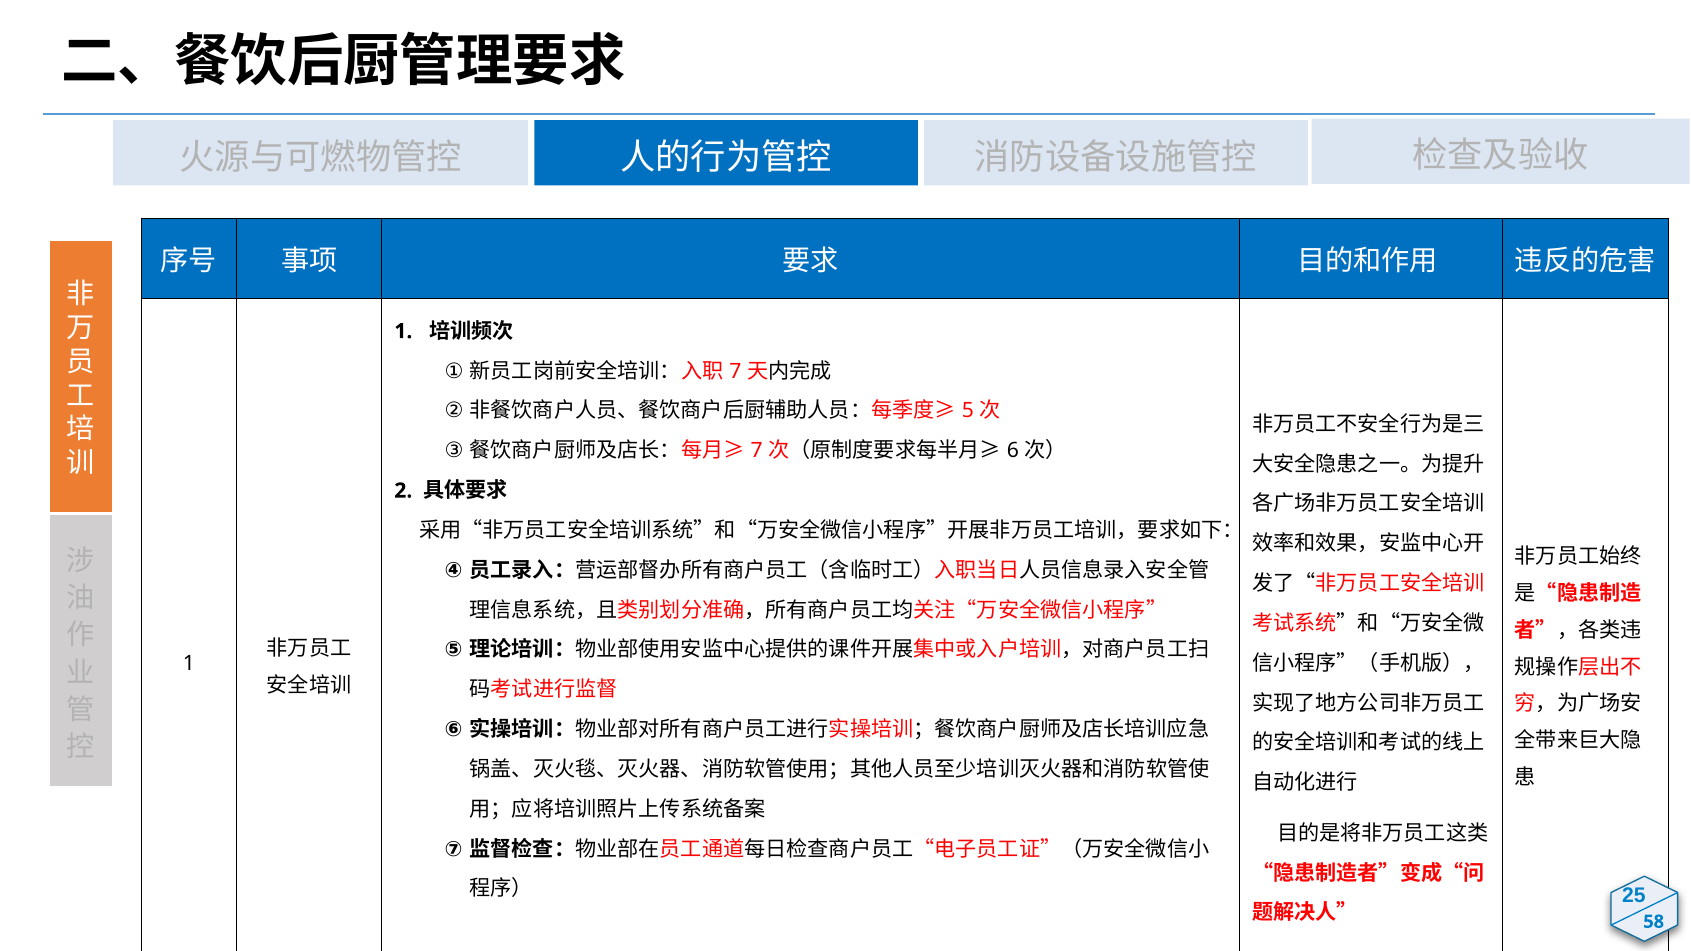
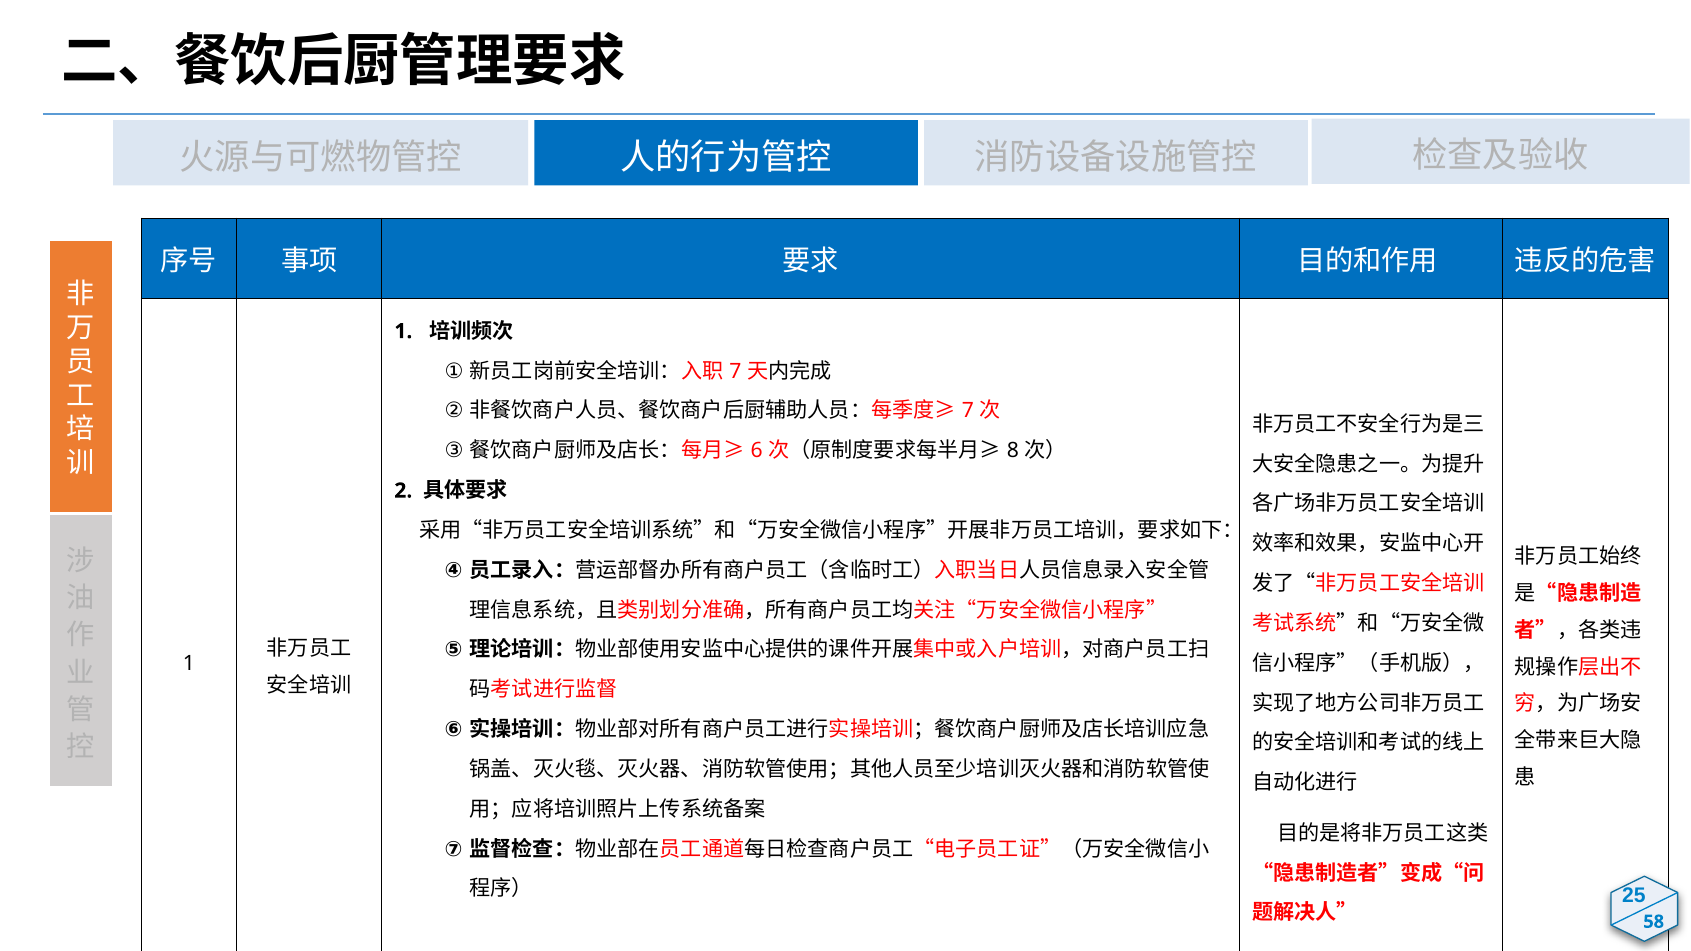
5 at (968, 411): 5 -> 7
7 at (757, 451): 7 -> 6
6: 6 -> 8
